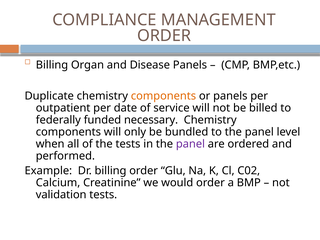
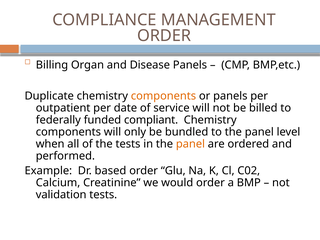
necessary: necessary -> compliant
panel at (190, 144) colour: purple -> orange
Dr billing: billing -> based
